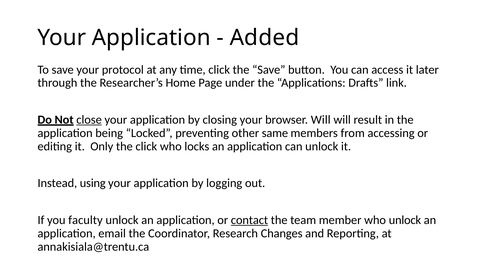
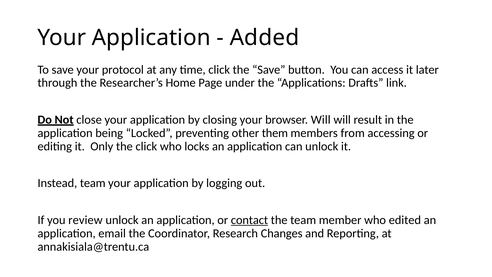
close underline: present -> none
same: same -> them
Instead using: using -> team
faculty: faculty -> review
who unlock: unlock -> edited
